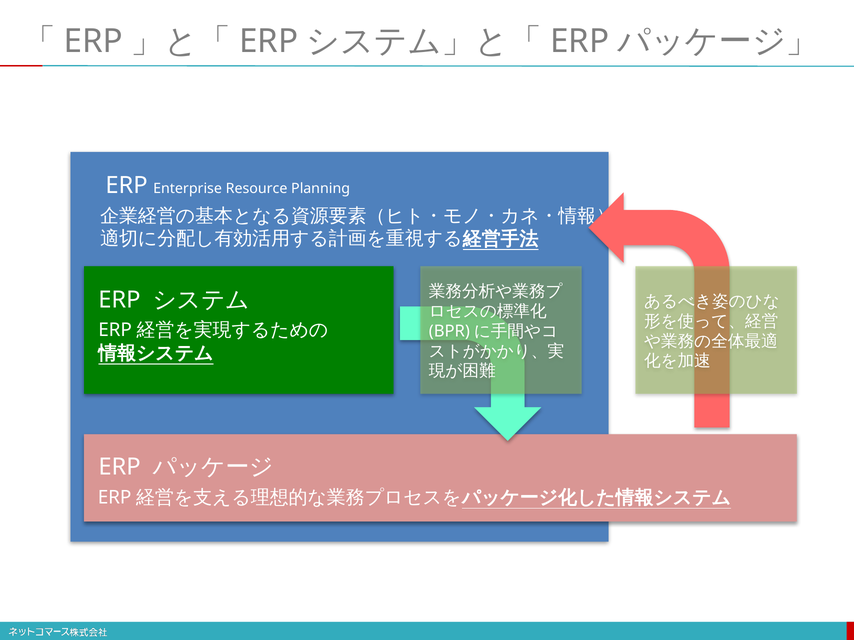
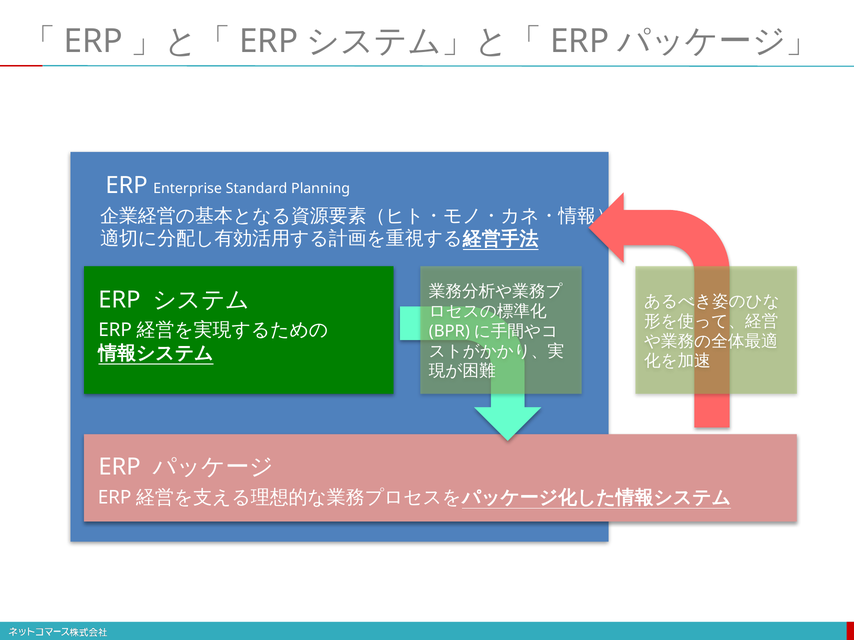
Resource: Resource -> Standard
